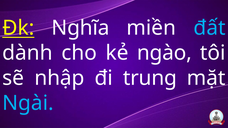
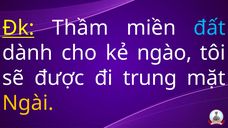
Nghĩa: Nghĩa -> Thầm
nhập: nhập -> được
Ngài colour: light blue -> yellow
